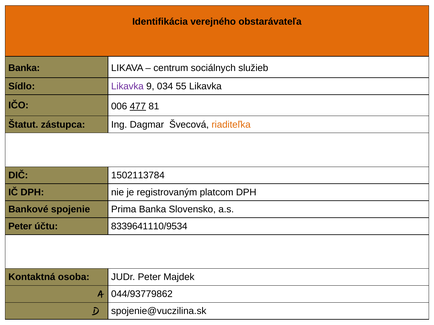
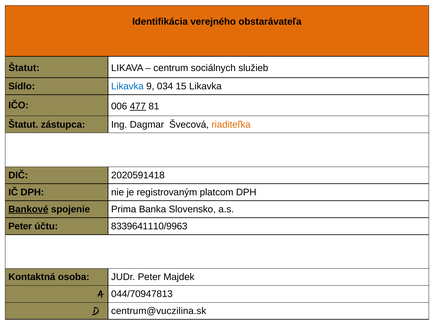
Banka at (24, 68): Banka -> Štatut
Likavka at (127, 86) colour: purple -> blue
55: 55 -> 15
1502113784: 1502113784 -> 2020591418
Bankové underline: none -> present
8339641110/9534: 8339641110/9534 -> 8339641110/9963
044/93779862: 044/93779862 -> 044/70947813
spojenie@vuczilina.sk: spojenie@vuczilina.sk -> centrum@vuczilina.sk
